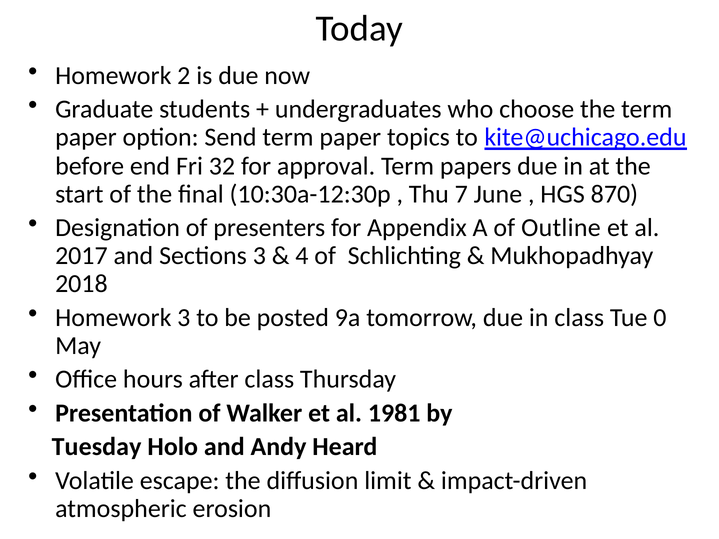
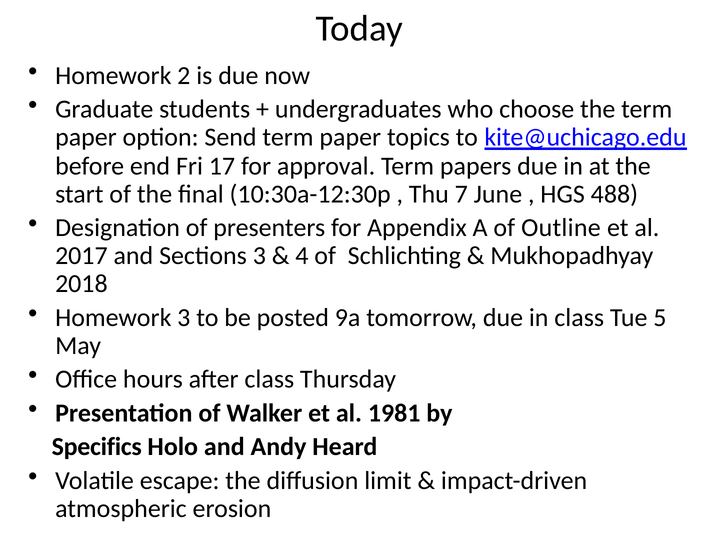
32: 32 -> 17
870: 870 -> 488
0: 0 -> 5
Tuesday: Tuesday -> Specifics
